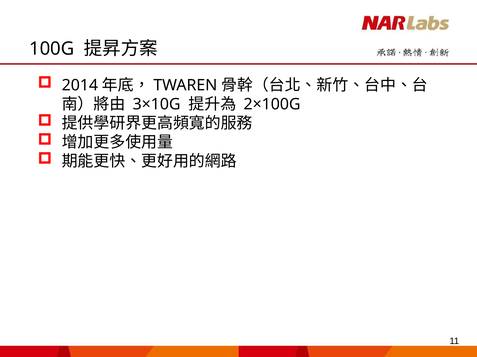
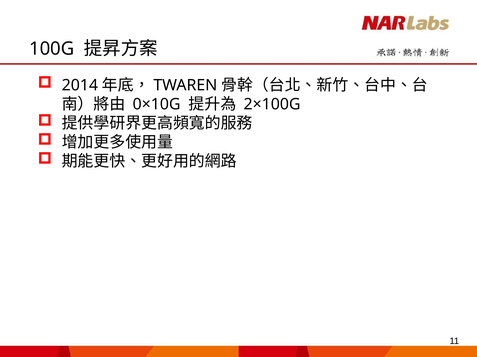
3×10G: 3×10G -> 0×10G
